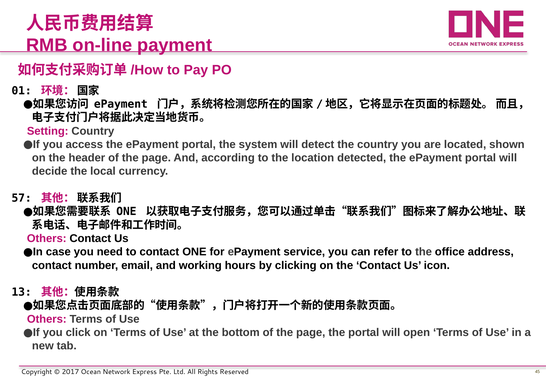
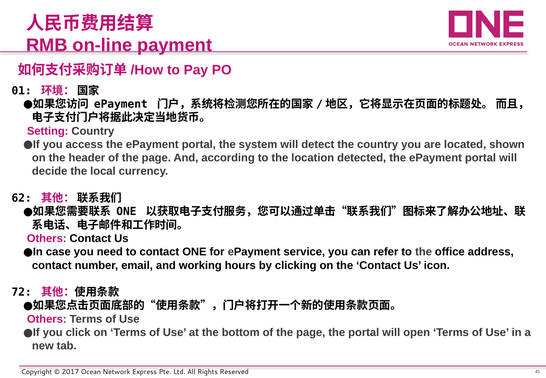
57: 57 -> 62
13: 13 -> 72
